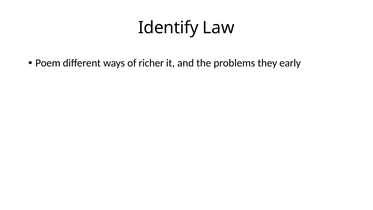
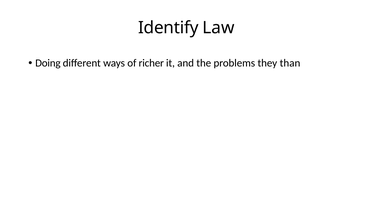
Poem: Poem -> Doing
early: early -> than
